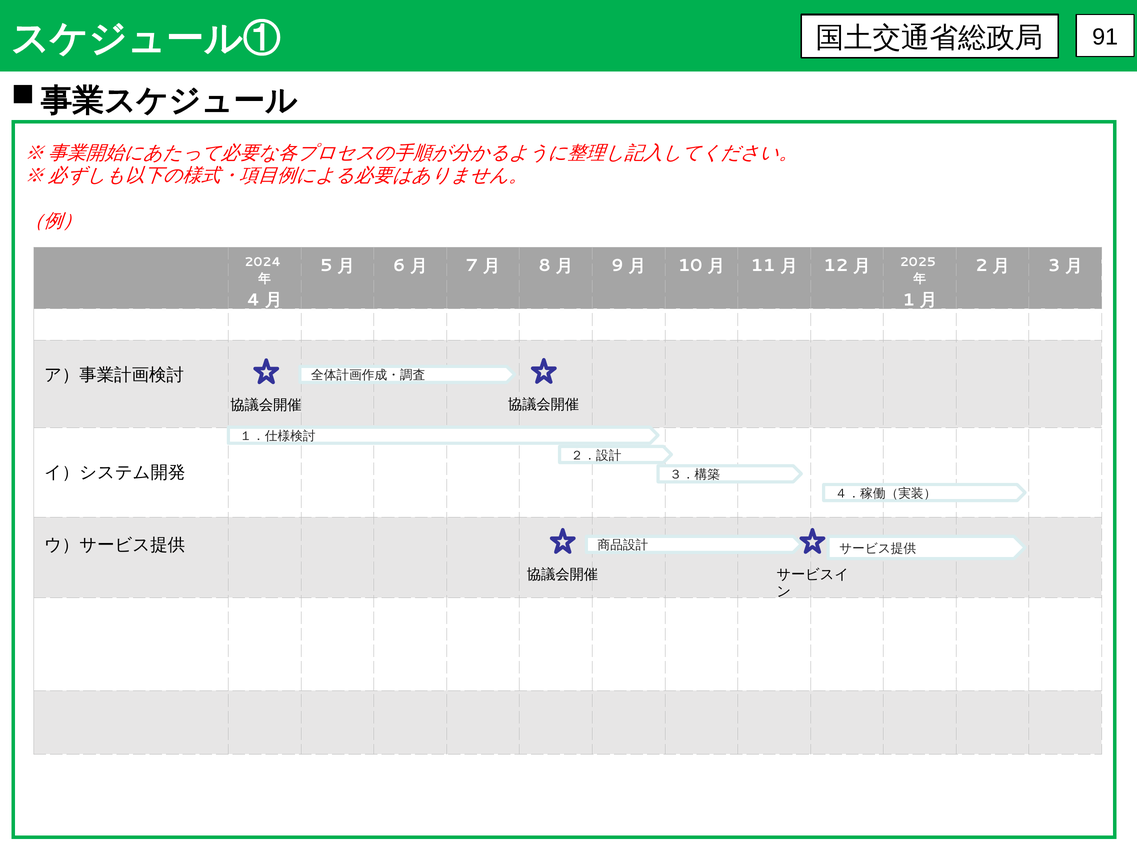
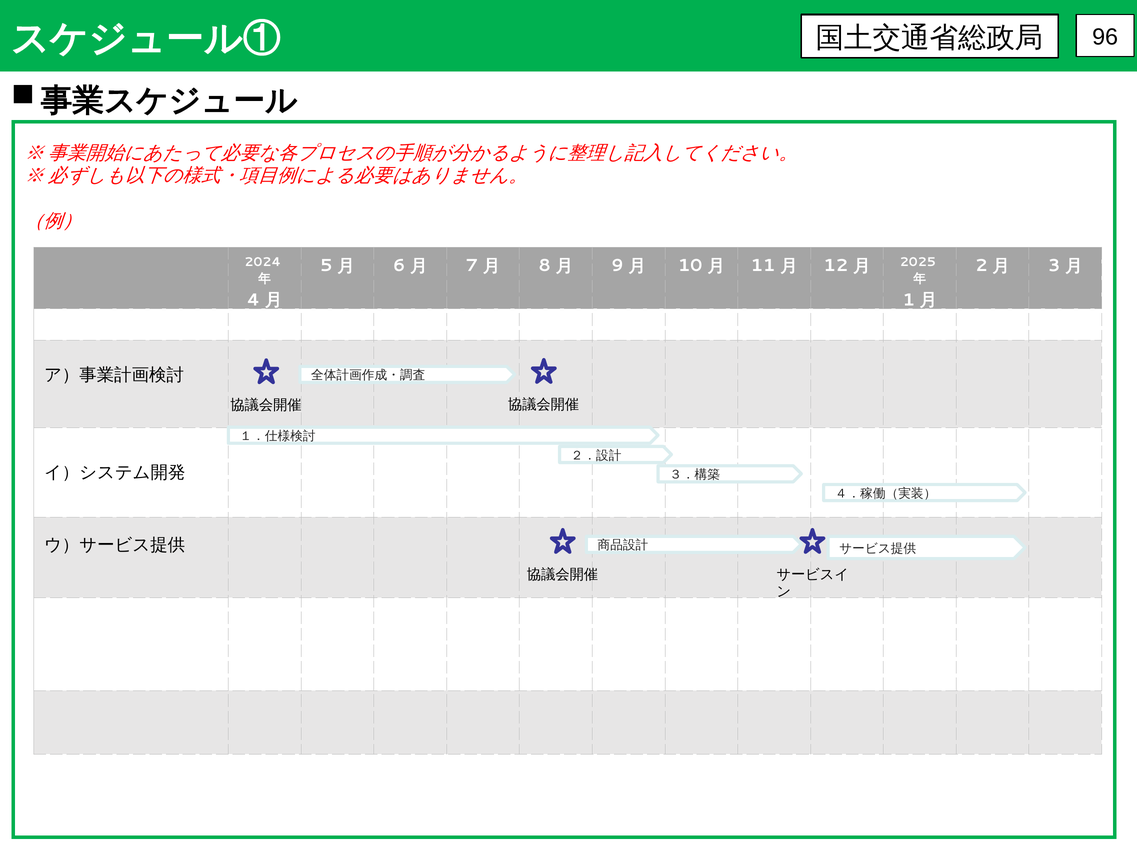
91: 91 -> 96
